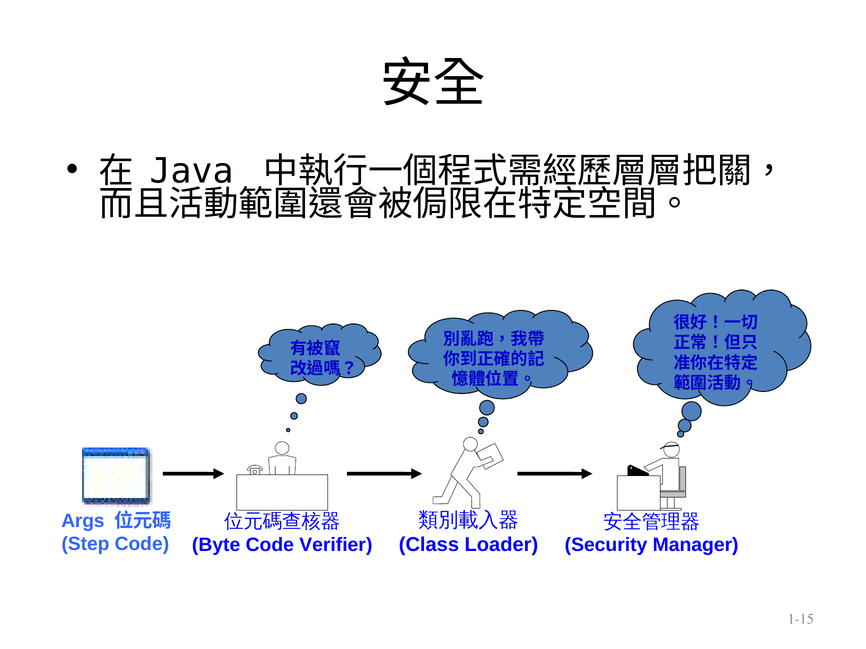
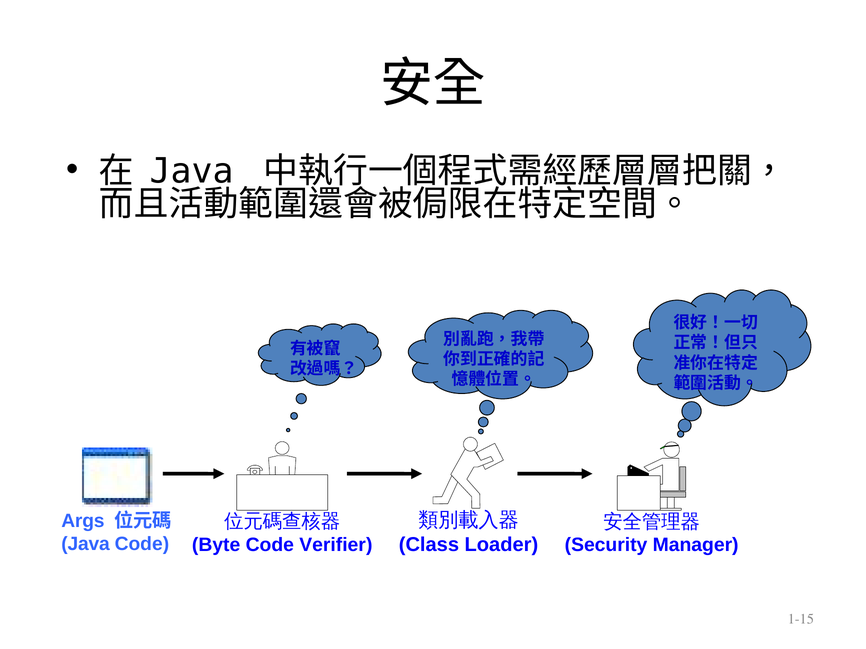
Step at (85, 544): Step -> Java
